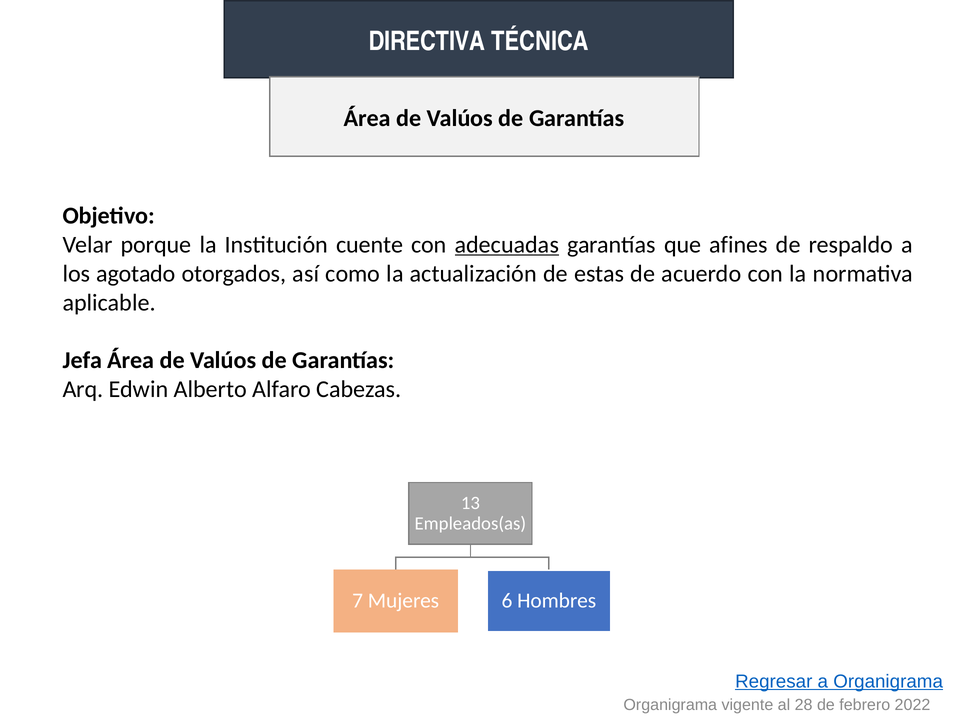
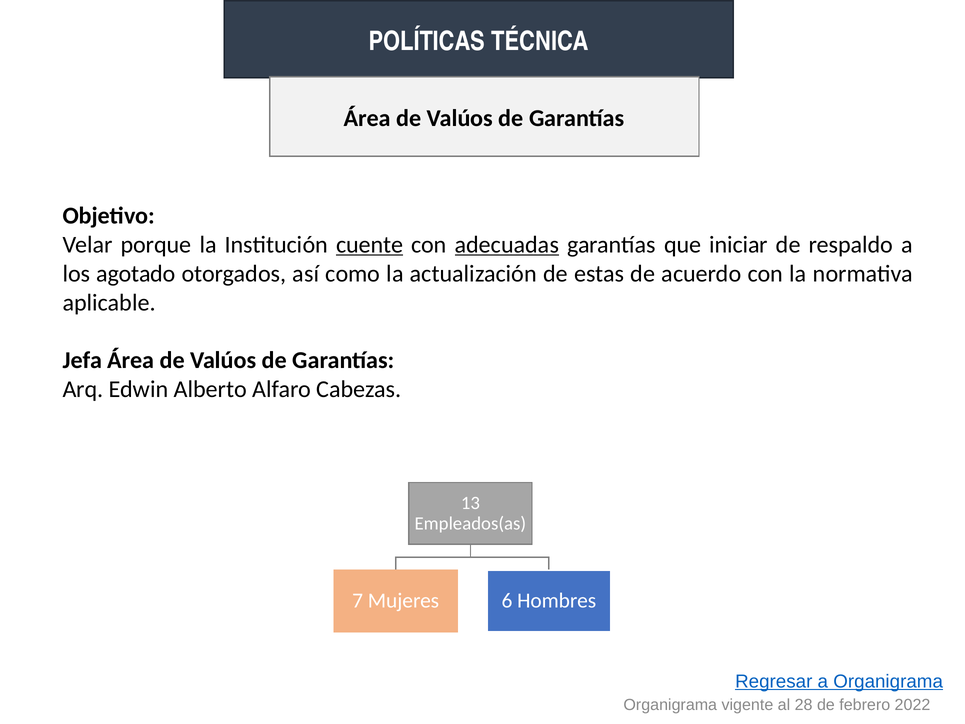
DIRECTIVA: DIRECTIVA -> POLÍTICAS
cuente underline: none -> present
afines: afines -> iniciar
